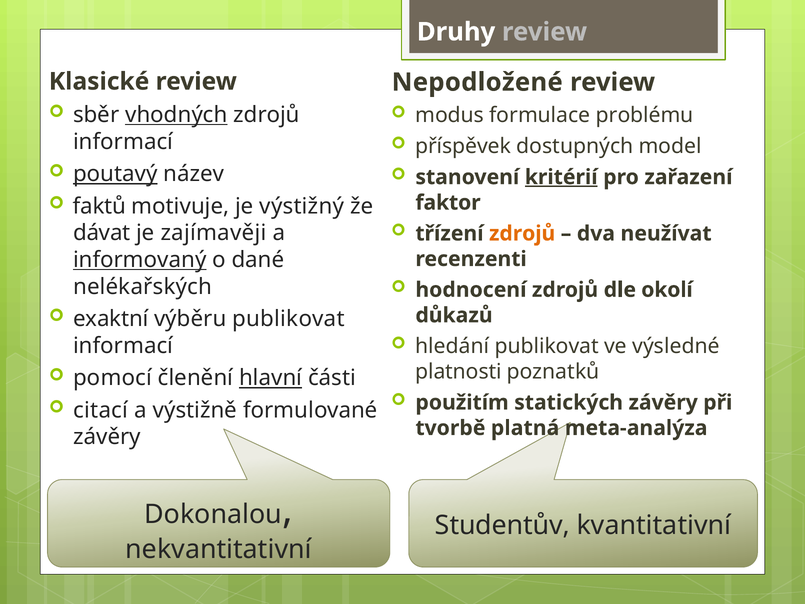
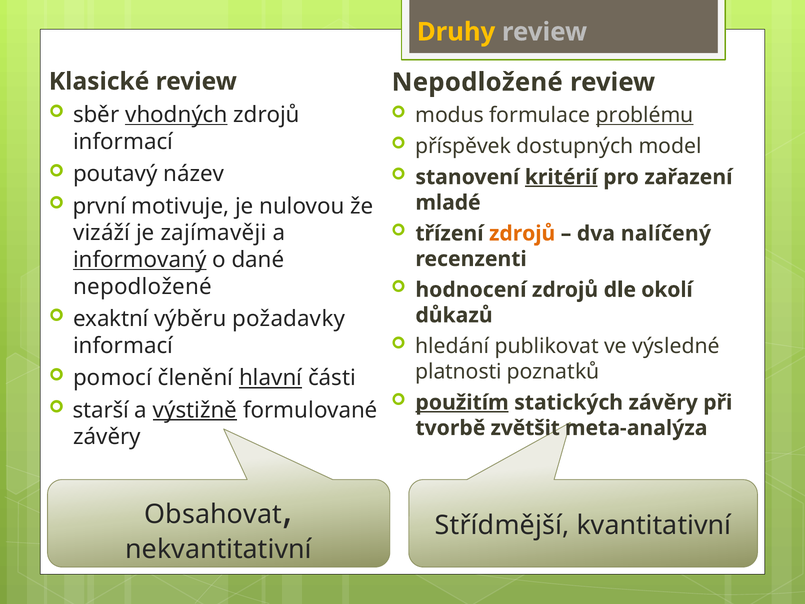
Druhy colour: white -> yellow
problému underline: none -> present
poutavý underline: present -> none
faktů: faktů -> první
výstižný: výstižný -> nulovou
faktor: faktor -> mladé
neužívat: neužívat -> nalíčený
dávat: dávat -> vizáží
nelékařských at (142, 287): nelékařských -> nepodložené
výběru publikovat: publikovat -> požadavky
použitím underline: none -> present
citací: citací -> starší
výstižně underline: none -> present
platná: platná -> zvětšit
Dokonalou: Dokonalou -> Obsahovat
Studentův: Studentův -> Střídmější
